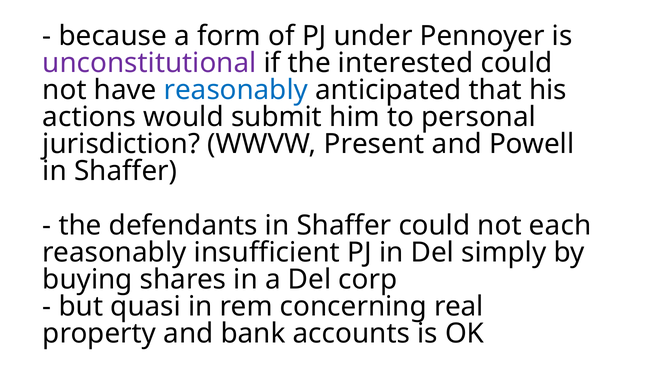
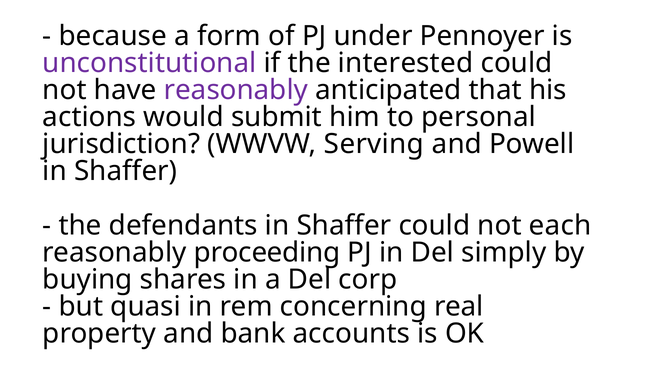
reasonably at (236, 90) colour: blue -> purple
Present: Present -> Serving
insufficient: insufficient -> proceeding
